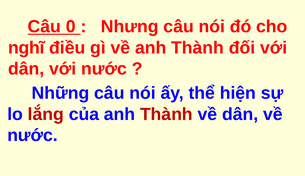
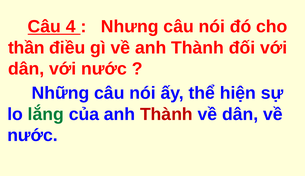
0: 0 -> 4
nghĩ: nghĩ -> thần
lắng colour: red -> green
